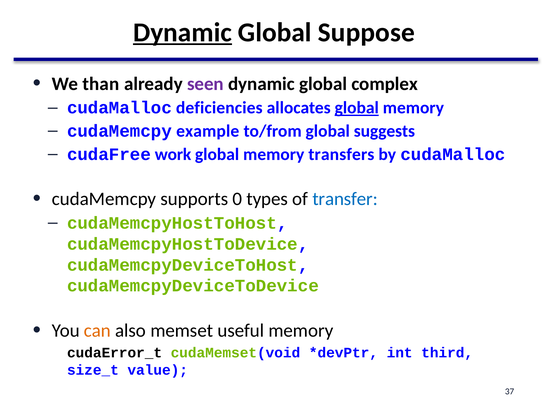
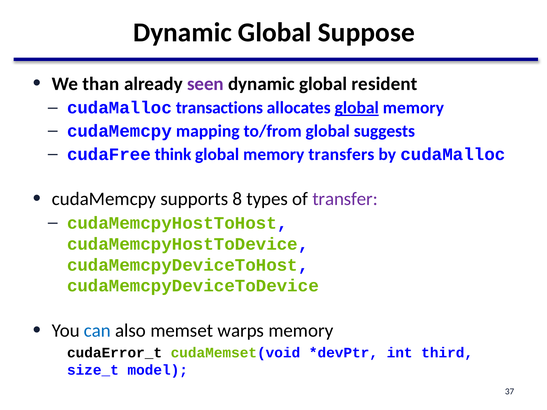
Dynamic at (182, 32) underline: present -> none
complex: complex -> resident
deficiencies: deficiencies -> transactions
example: example -> mapping
work: work -> think
0: 0 -> 8
transfer colour: blue -> purple
can colour: orange -> blue
useful: useful -> warps
value: value -> model
